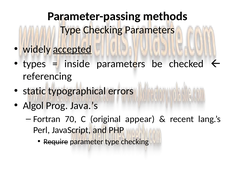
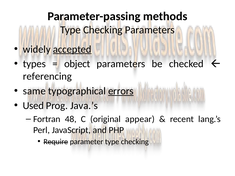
inside: inside -> object
static: static -> same
errors underline: none -> present
Algol: Algol -> Used
70: 70 -> 48
